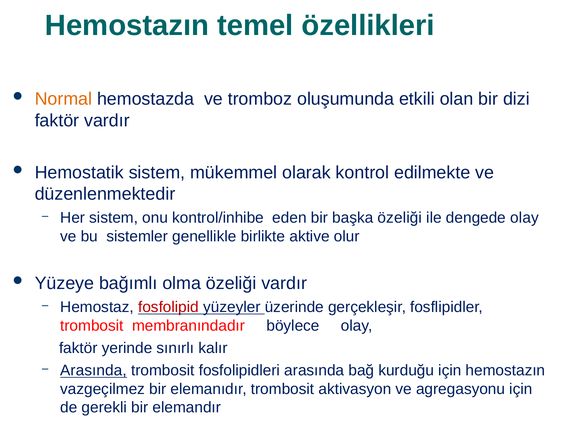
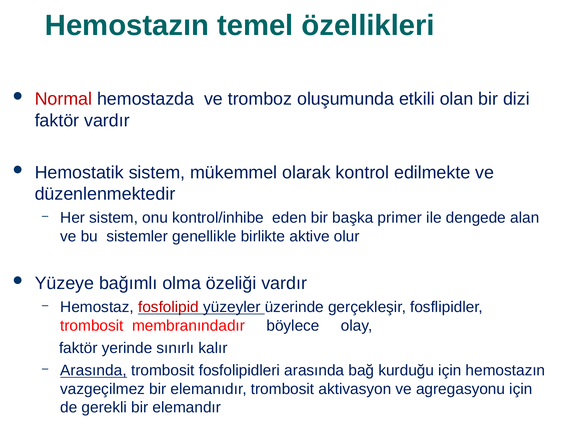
Normal colour: orange -> red
başka özeliği: özeliği -> primer
dengede olay: olay -> alan
